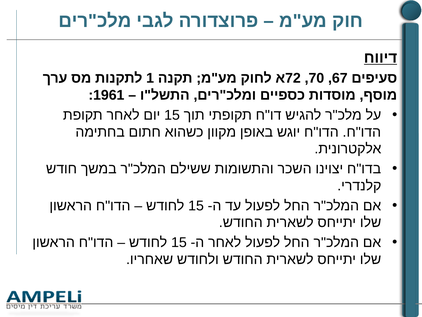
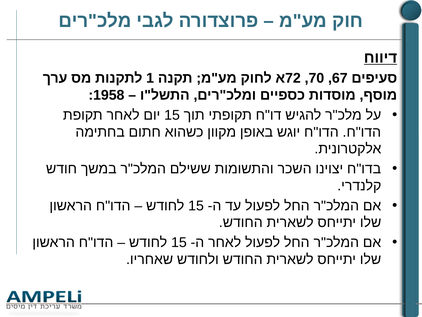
1961: 1961 -> 1958
